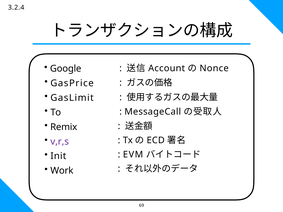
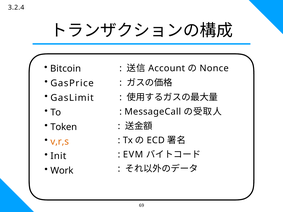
Google: Google -> Bitcoin
Remix: Remix -> Token
v,r,s colour: purple -> orange
